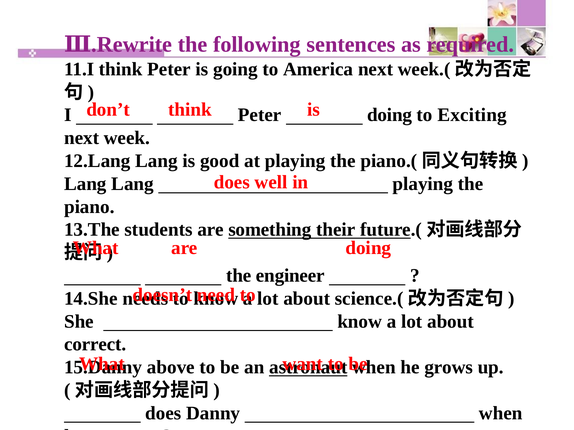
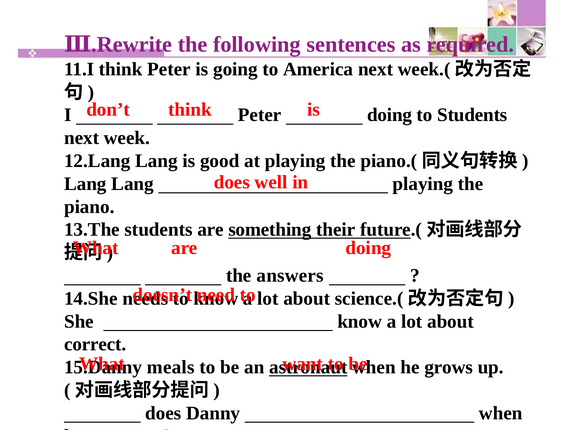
to Exciting: Exciting -> Students
engineer: engineer -> answers
above: above -> meals
